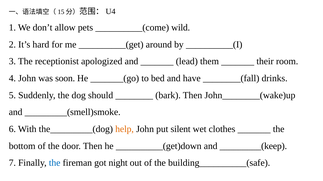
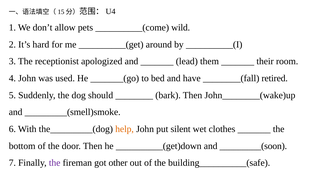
soon: soon -> used
drinks: drinks -> retired
_________(keep: _________(keep -> _________(soon
the at (55, 163) colour: blue -> purple
night: night -> other
